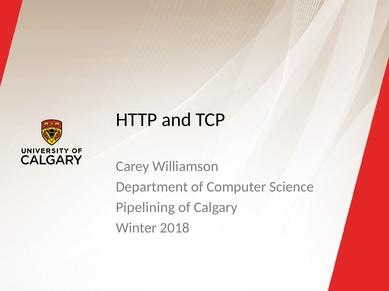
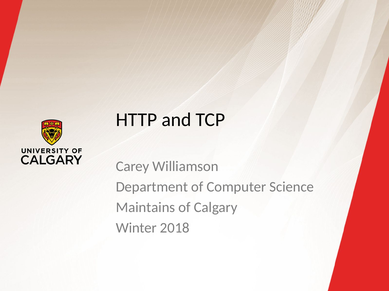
Pipelining: Pipelining -> Maintains
